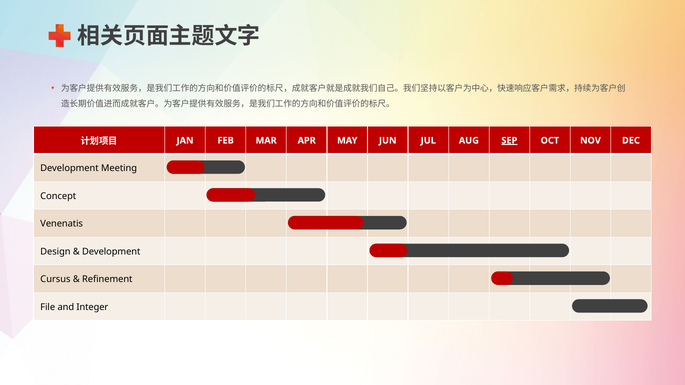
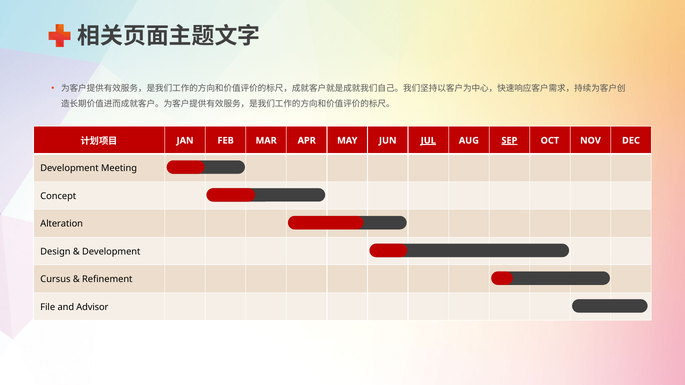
JUL underline: none -> present
Venenatis: Venenatis -> Alteration
Integer: Integer -> Advisor
